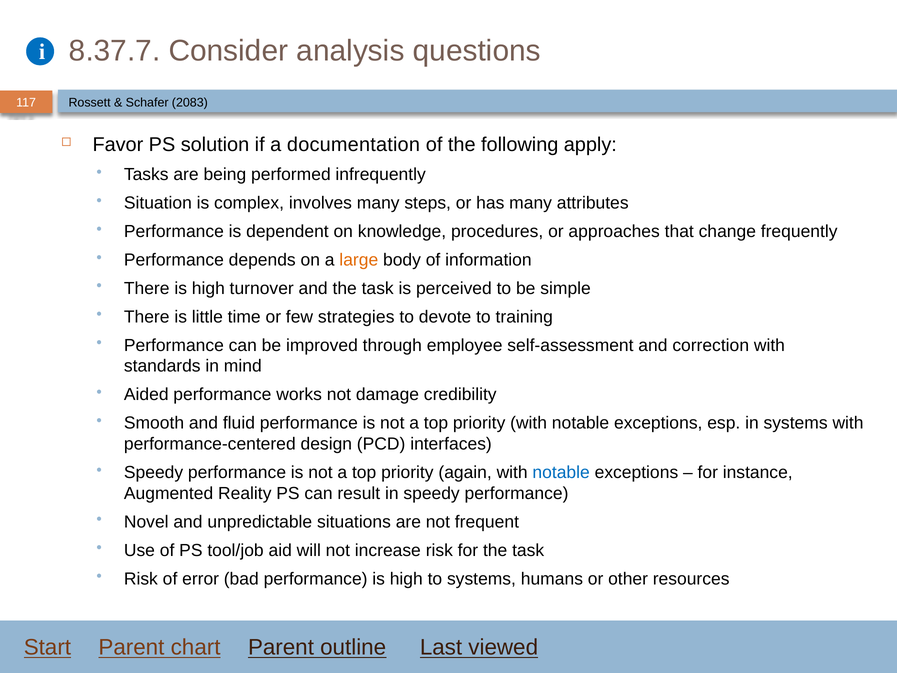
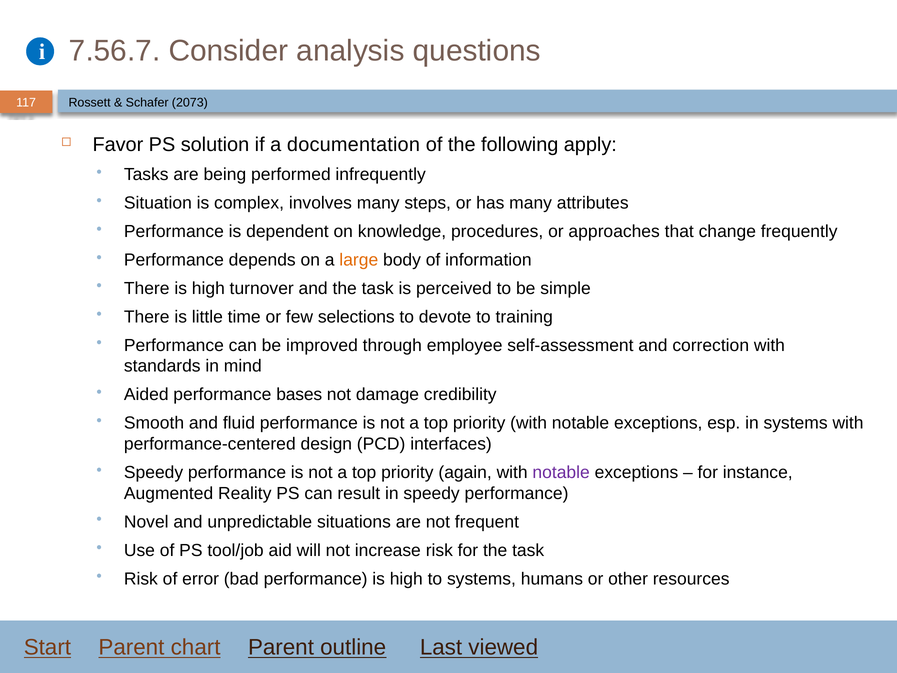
8.37.7: 8.37.7 -> 7.56.7
2083: 2083 -> 2073
strategies: strategies -> selections
works: works -> bases
notable at (561, 472) colour: blue -> purple
